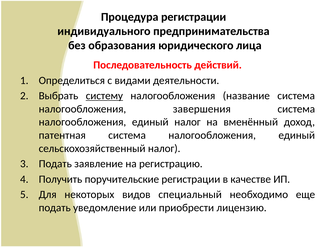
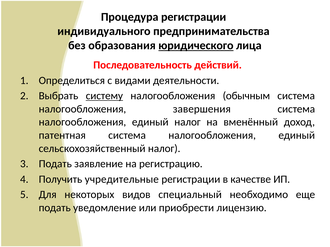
юридического underline: none -> present
название: название -> обычным
поручительские: поручительские -> учредительные
